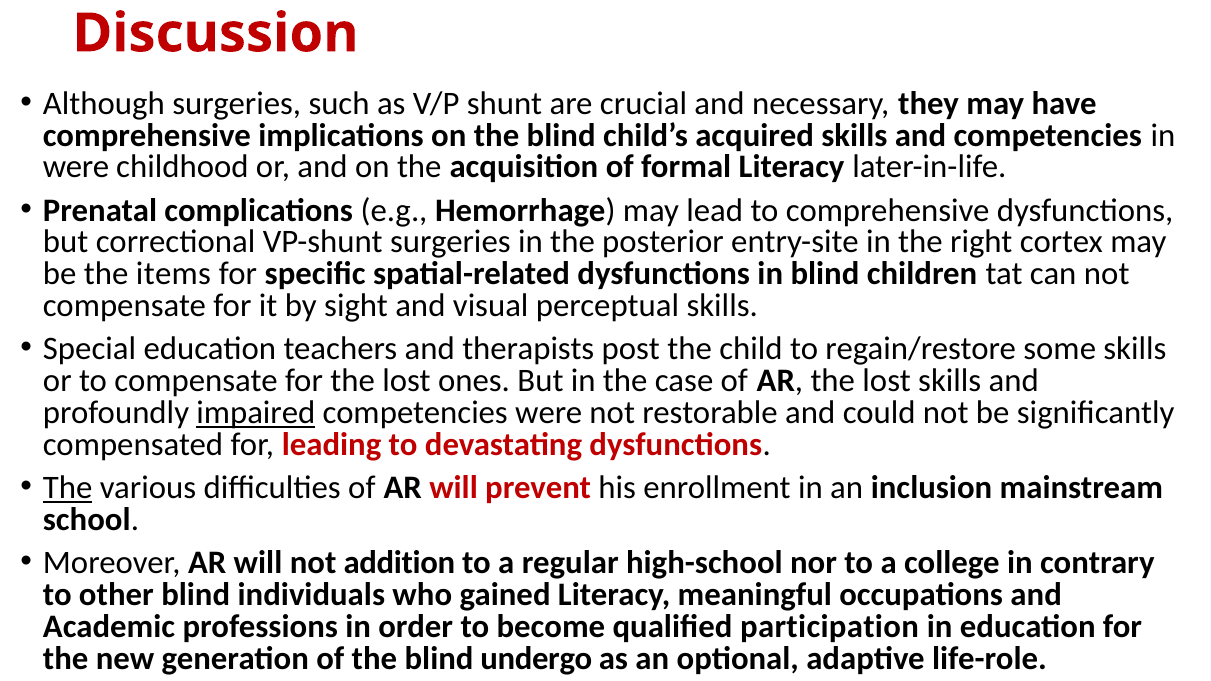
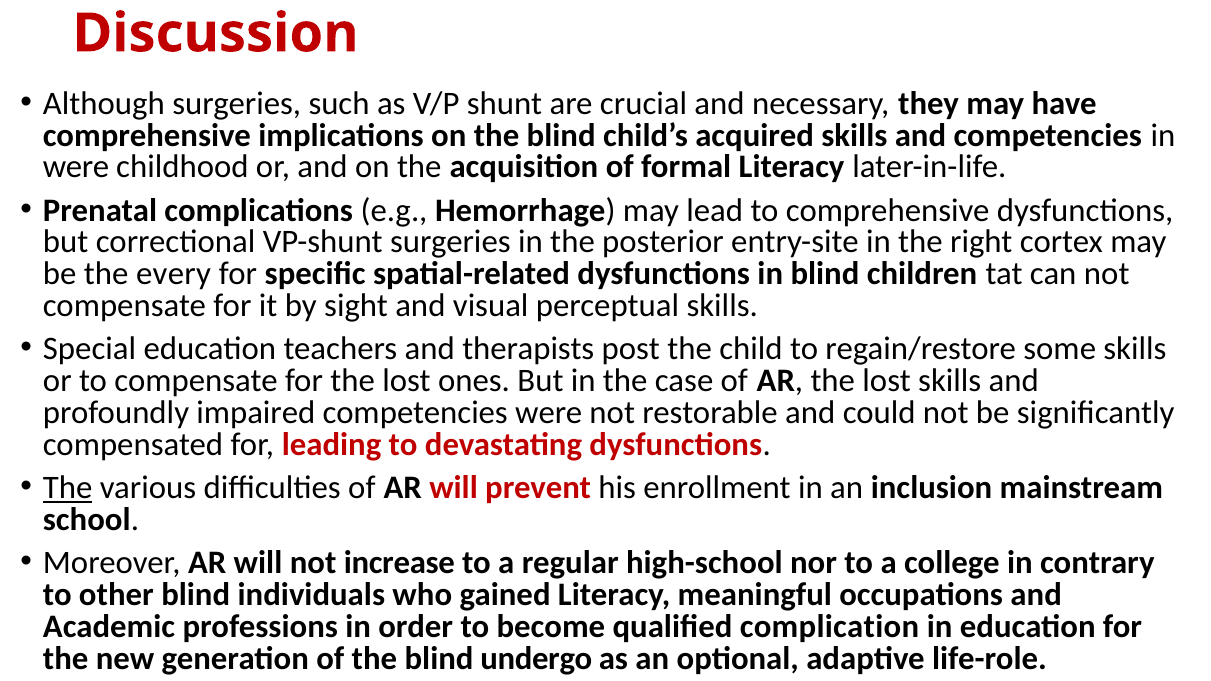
items: items -> every
impaired underline: present -> none
addition: addition -> increase
participation: participation -> complication
